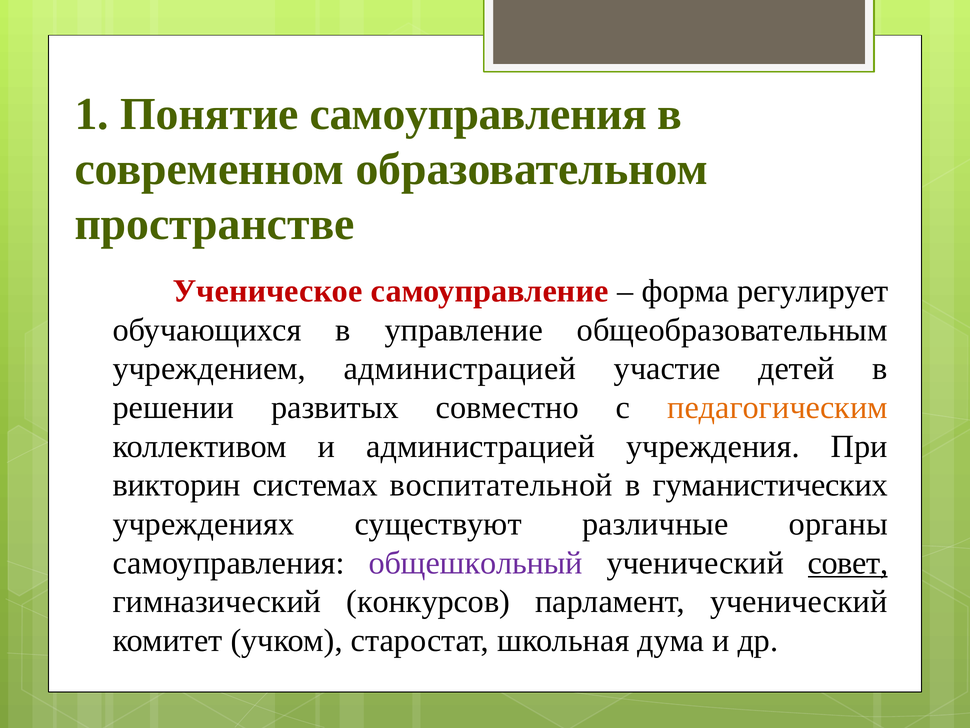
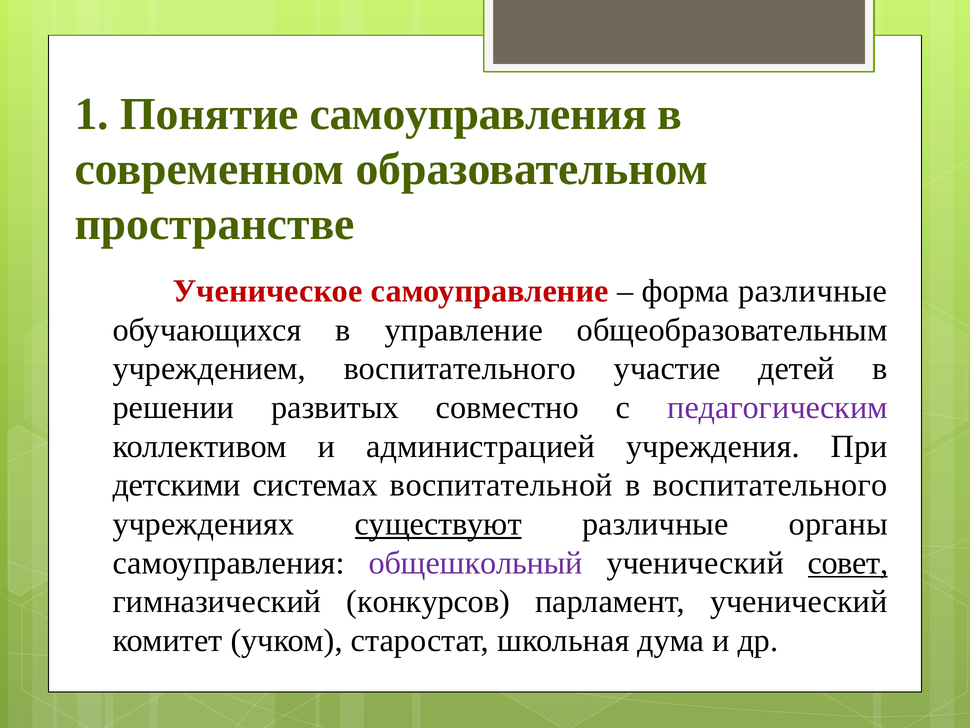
форма регулирует: регулирует -> различные
учреждением администрацией: администрацией -> воспитательного
педагогическим colour: orange -> purple
викторин: викторин -> детскими
в гуманистических: гуманистических -> воспитательного
существуют underline: none -> present
